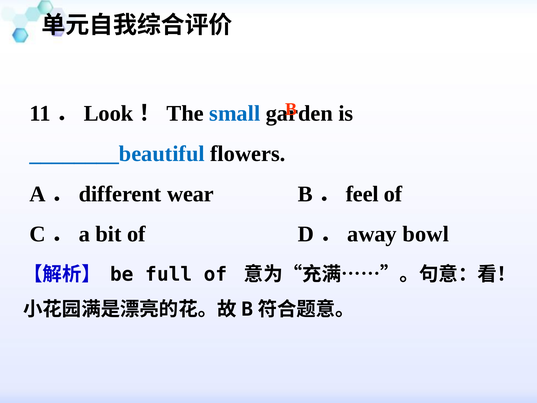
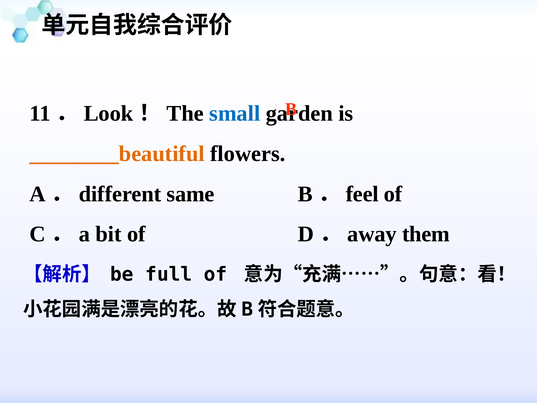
________beautiful colour: blue -> orange
wear: wear -> same
bowl: bowl -> them
